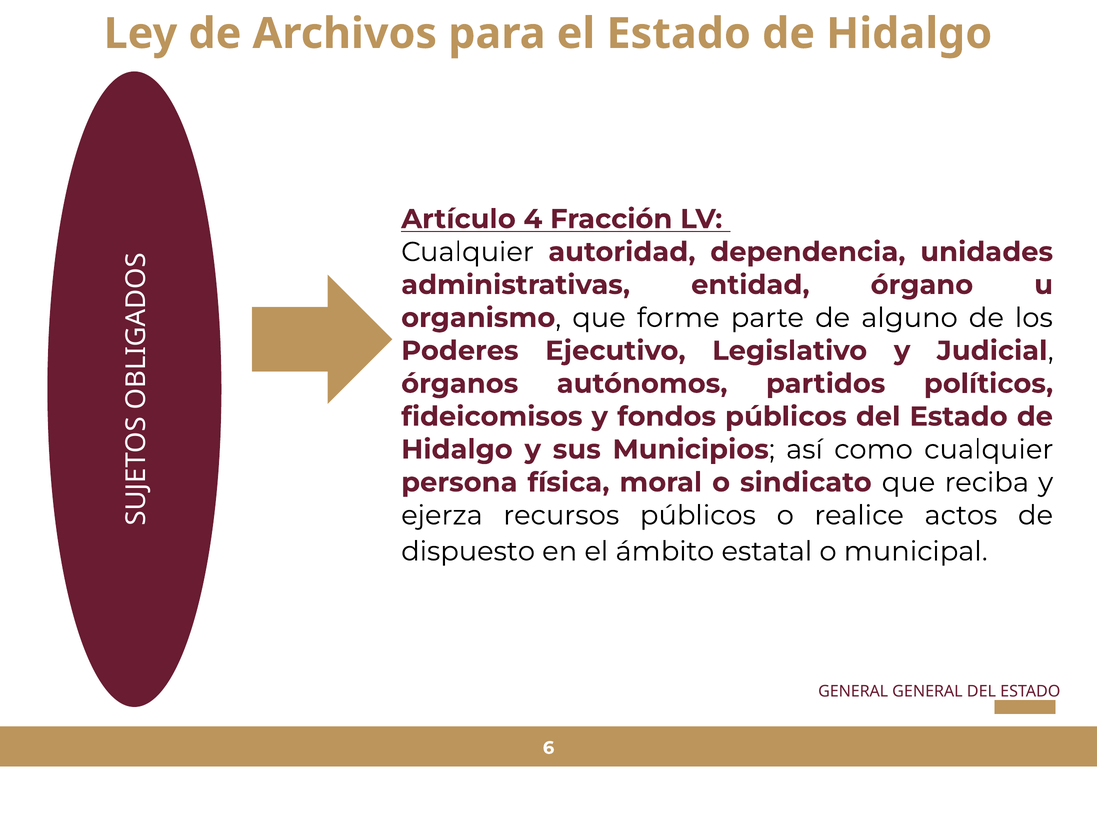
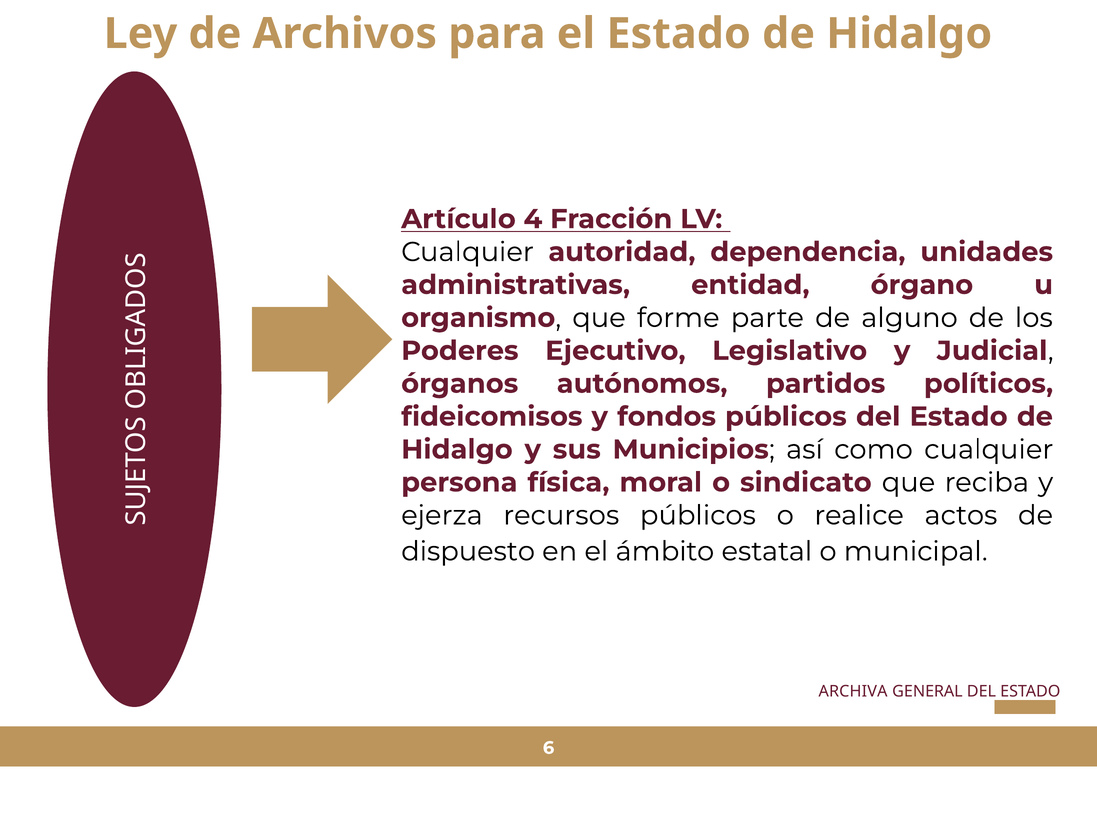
GENERAL at (853, 691): GENERAL -> ARCHIVA
